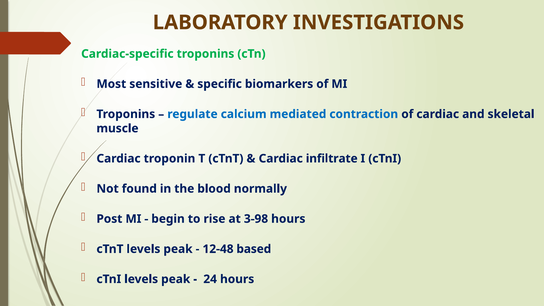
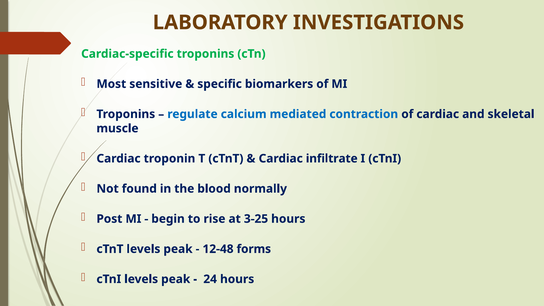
3-98: 3-98 -> 3-25
based: based -> forms
